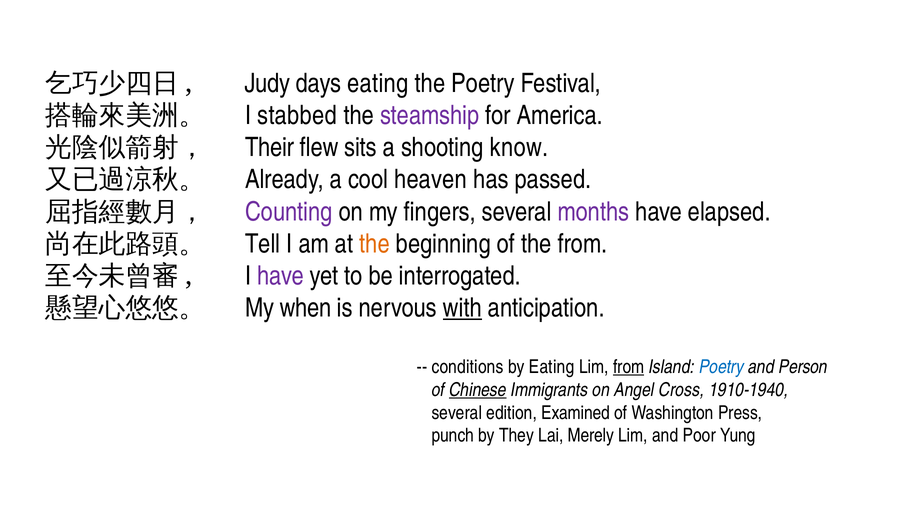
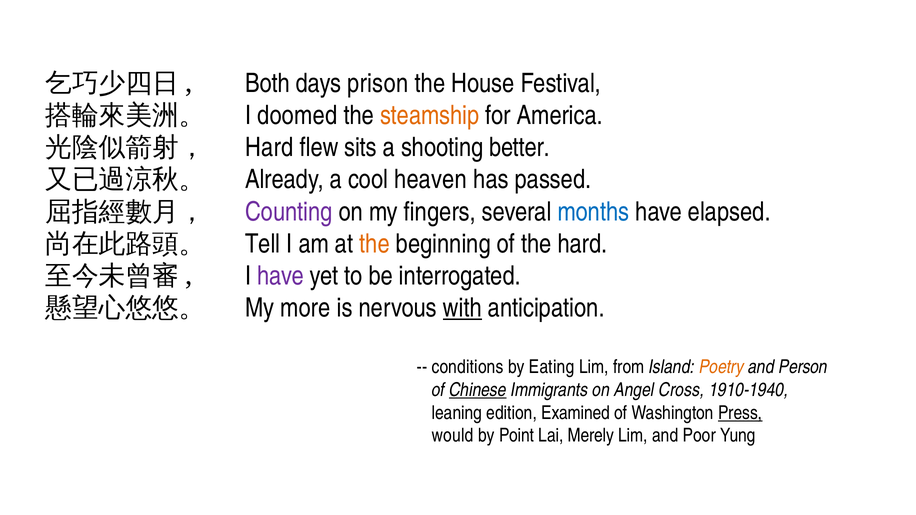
Judy: Judy -> Both
days eating: eating -> prison
the Poetry: Poetry -> House
stabbed: stabbed -> doomed
steamship colour: purple -> orange
Their at (270, 148): Their -> Hard
know: know -> better
months colour: purple -> blue
the from: from -> hard
when: when -> more
from at (629, 367) underline: present -> none
Poetry at (722, 367) colour: blue -> orange
several at (457, 413): several -> leaning
Press underline: none -> present
punch: punch -> would
They: They -> Point
